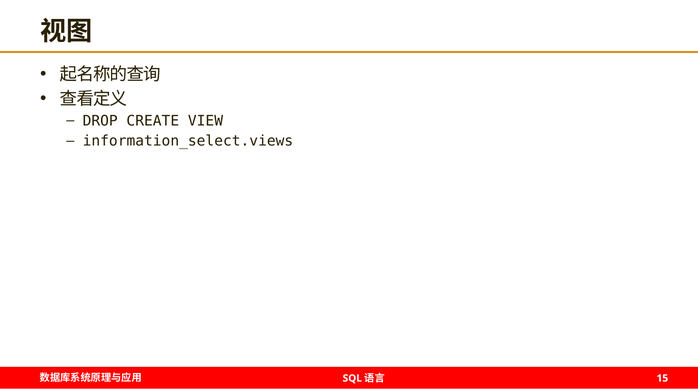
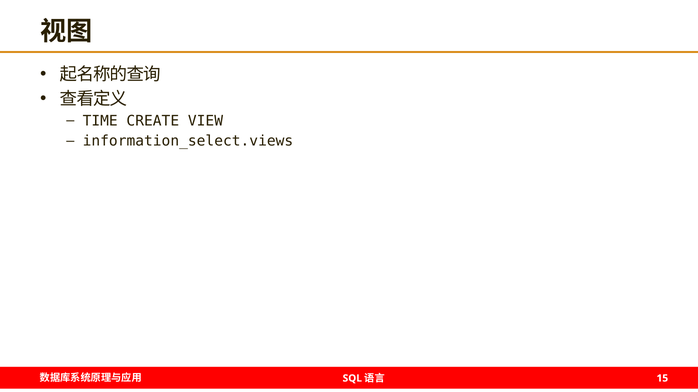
DROP: DROP -> TIME
